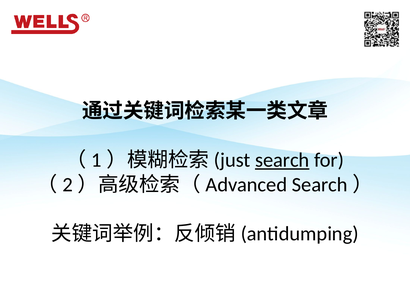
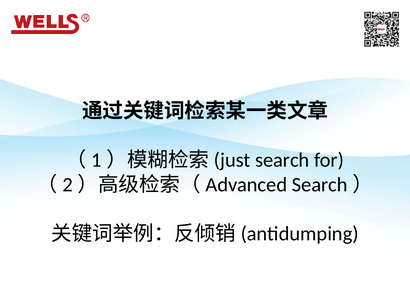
search underline: present -> none
